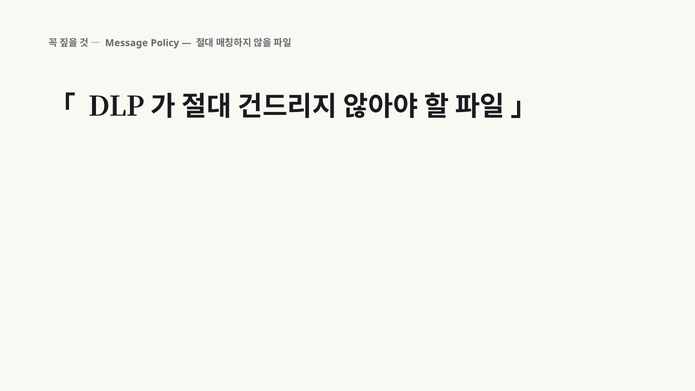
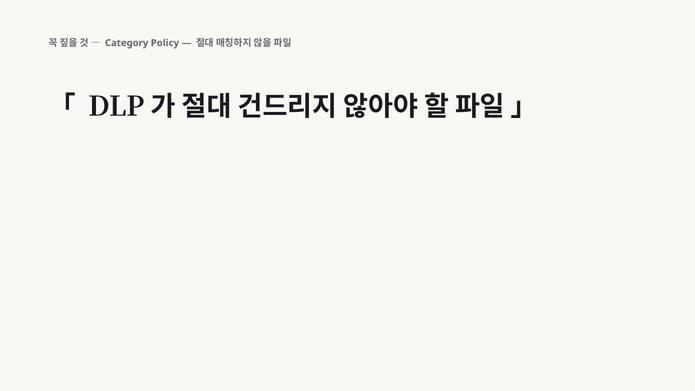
Message: Message -> Category
